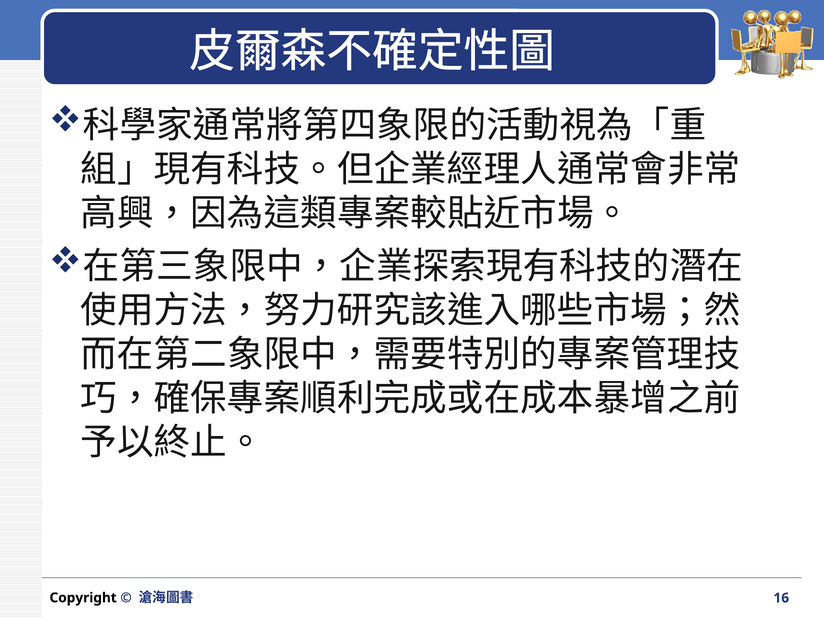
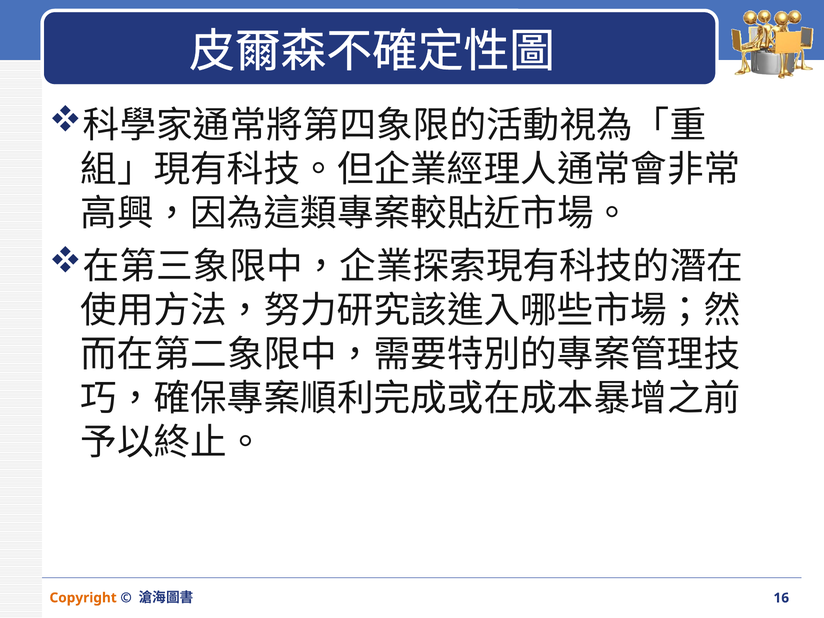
Copyright colour: black -> orange
